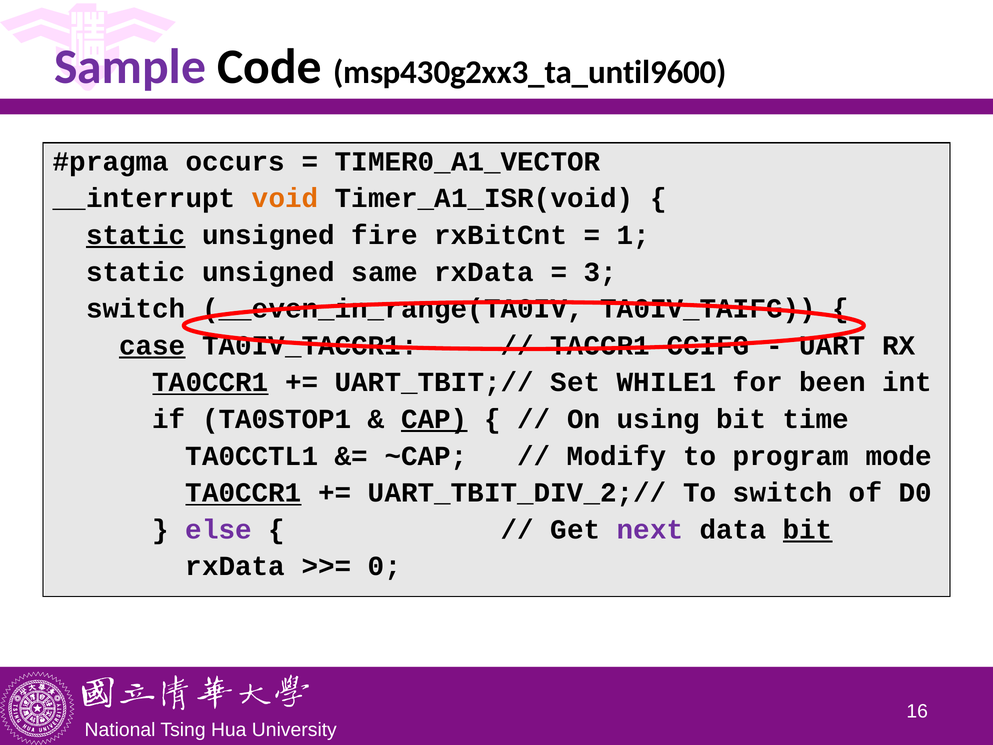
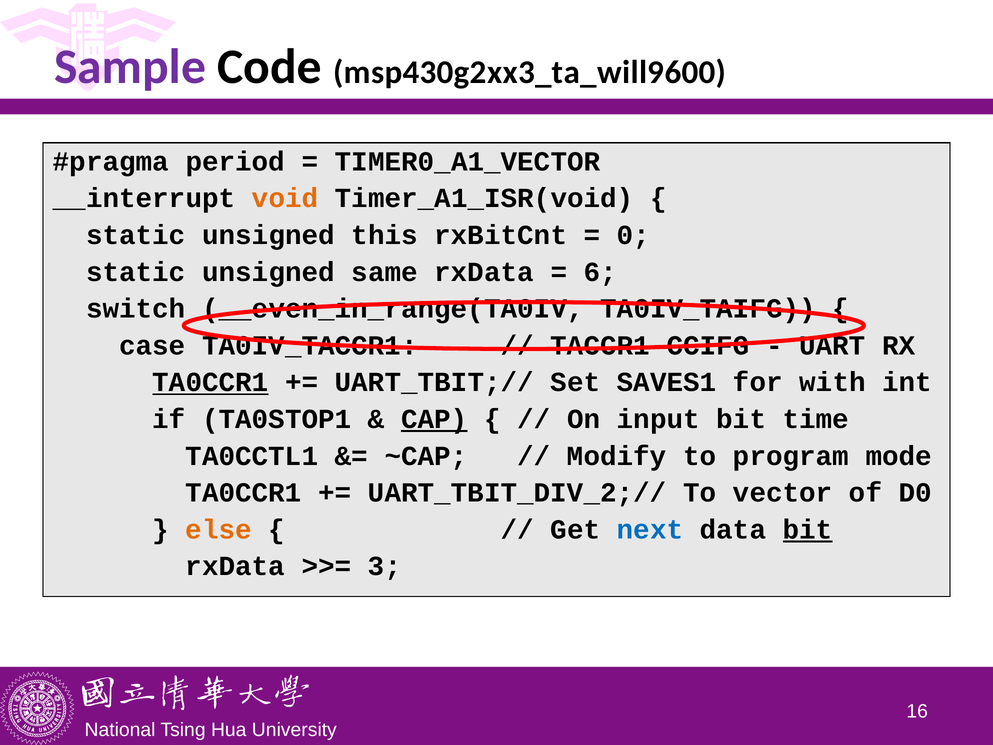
msp430g2xx3_ta_until9600: msp430g2xx3_ta_until9600 -> msp430g2xx3_ta_will9600
occurs: occurs -> period
static at (136, 235) underline: present -> none
fire: fire -> this
1: 1 -> 0
3: 3 -> 6
case underline: present -> none
WHILE1: WHILE1 -> SAVES1
been: been -> with
using: using -> input
TA0CCR1 at (243, 493) underline: present -> none
To switch: switch -> vector
else colour: purple -> orange
next colour: purple -> blue
0: 0 -> 3
